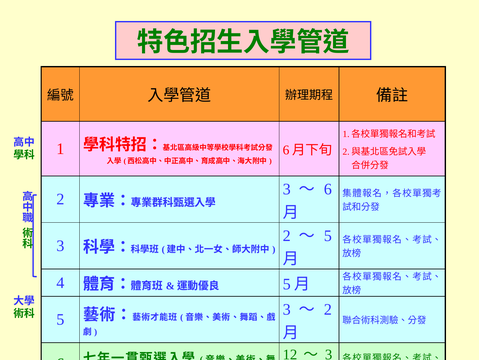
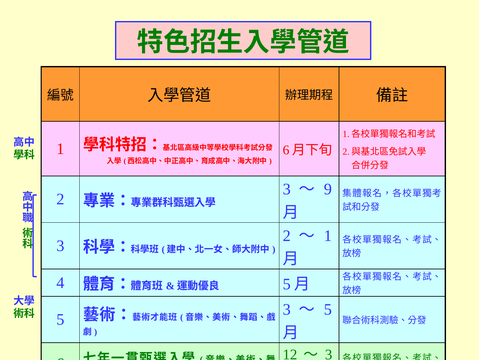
6 at (328, 189): 6 -> 9
5 at (328, 235): 5 -> 1
2 at (328, 309): 2 -> 5
